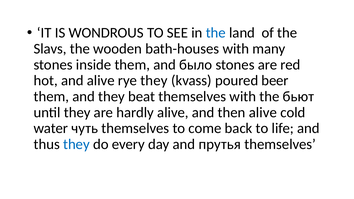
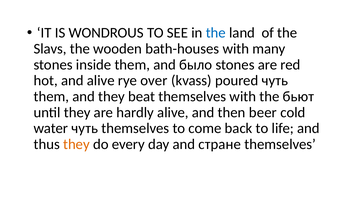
rye they: they -> over
poured beer: beer -> чуть
then alive: alive -> beer
they at (76, 144) colour: blue -> orange
прутья: прутья -> стране
